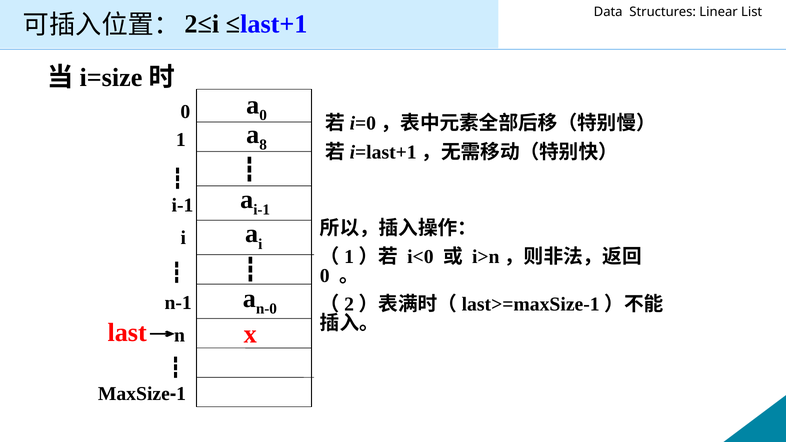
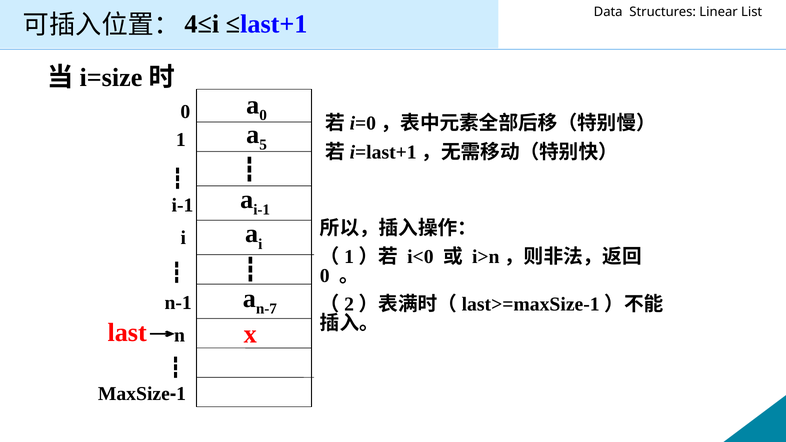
2≤i: 2≤i -> 4≤i
8: 8 -> 5
n-0: n-0 -> n-7
